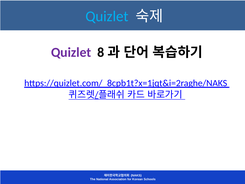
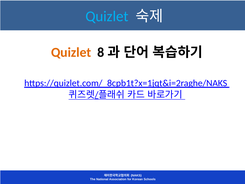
Quizlet at (71, 52) colour: purple -> orange
